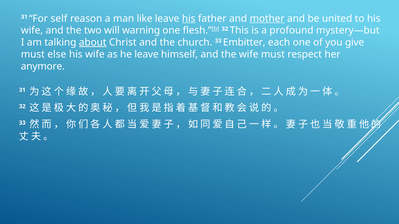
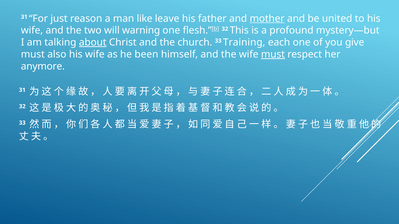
self: self -> just
his at (189, 19) underline: present -> none
Embitter: Embitter -> Training
else: else -> also
he leave: leave -> been
must at (273, 54) underline: none -> present
